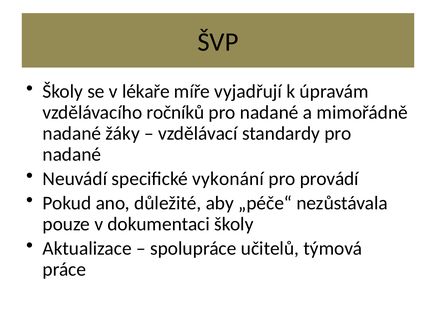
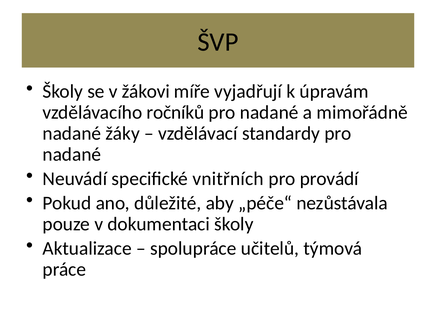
lékaře: lékaře -> žákovi
vykonání: vykonání -> vnitřních
